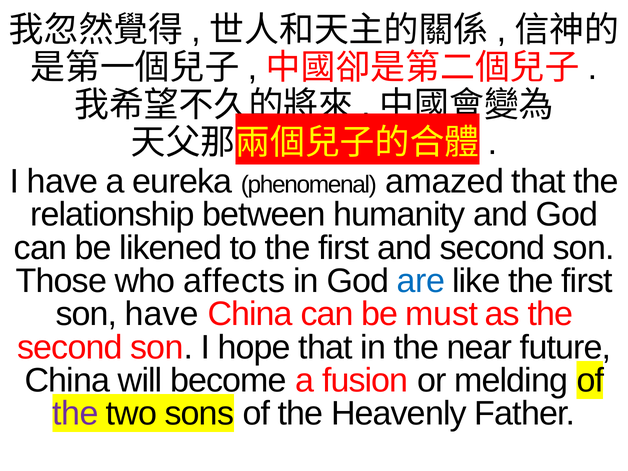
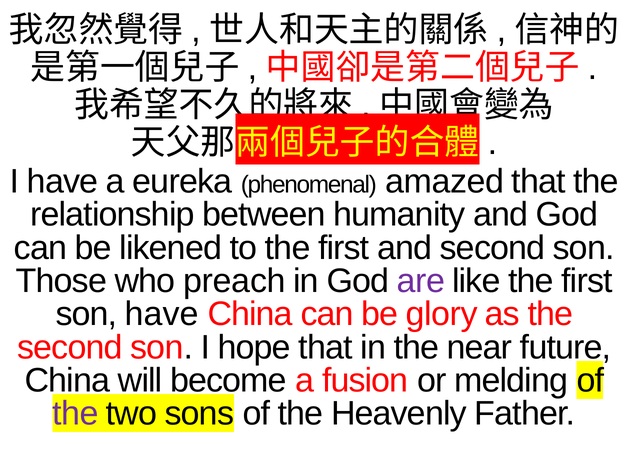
affects: affects -> preach
are colour: blue -> purple
must: must -> glory
